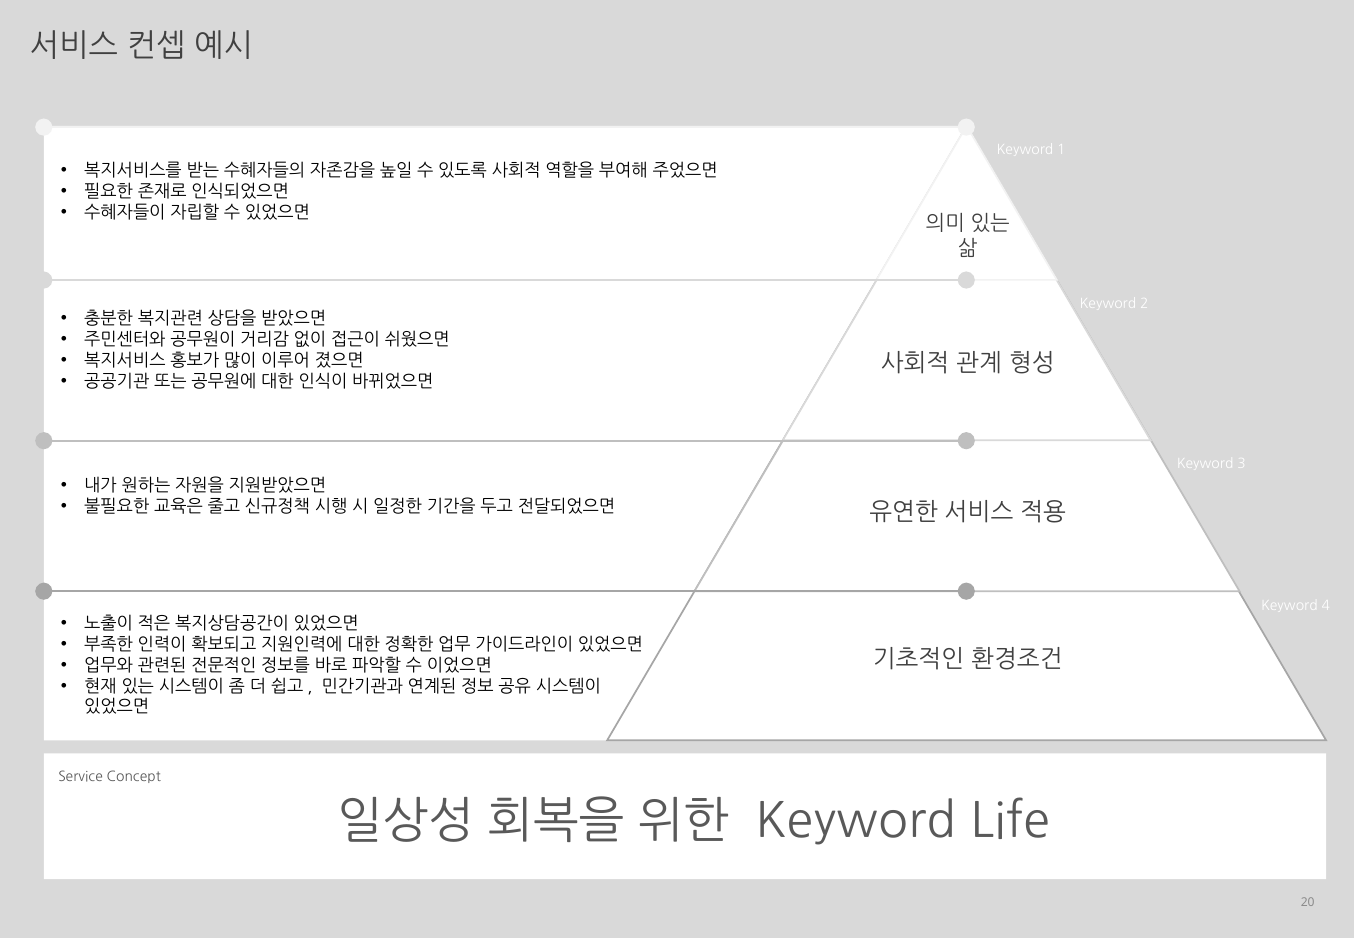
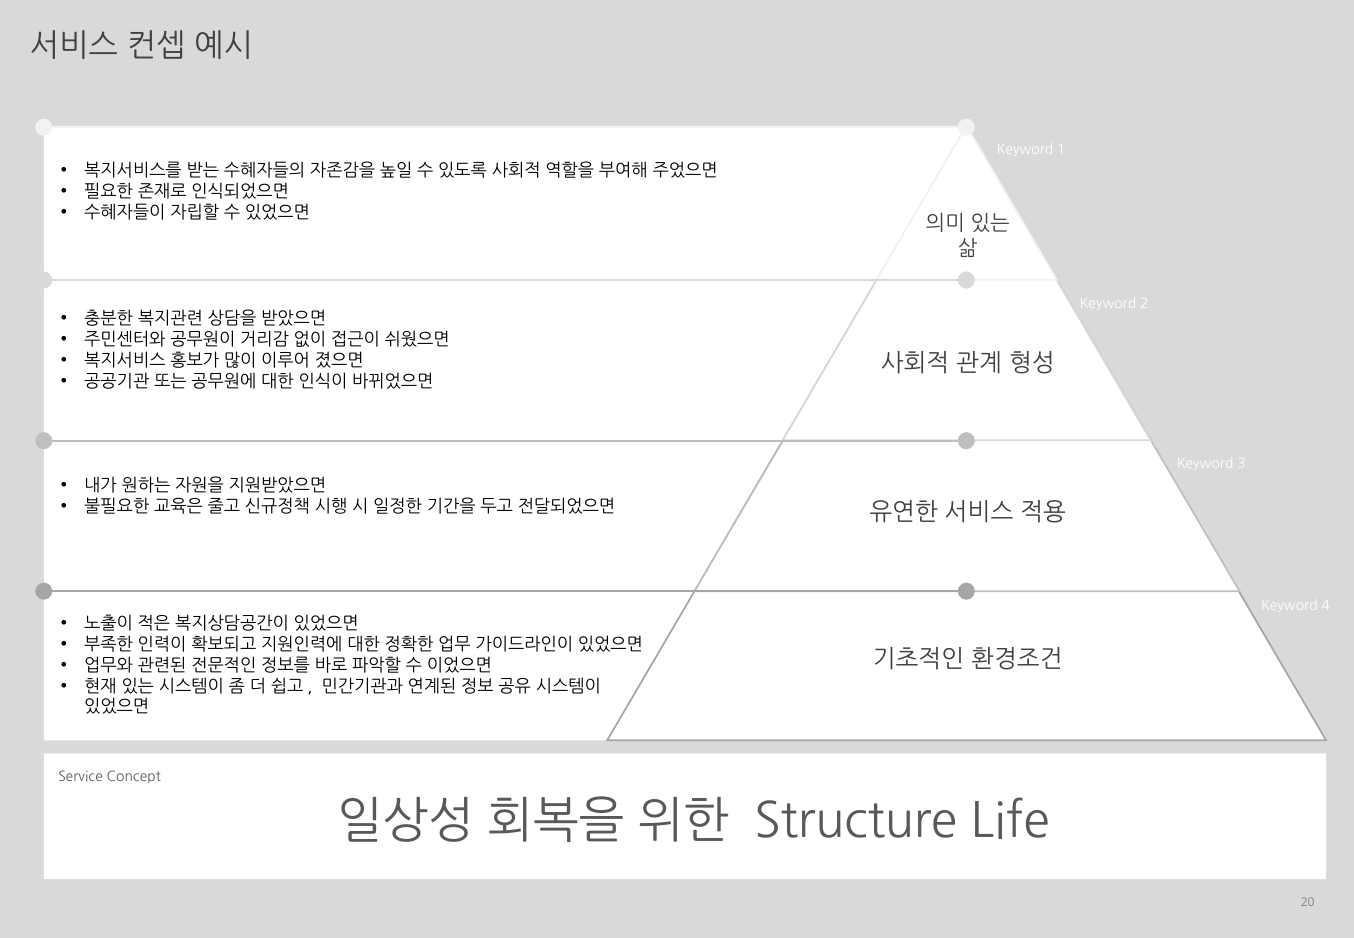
Keyword at (855, 821): Keyword -> Structure
